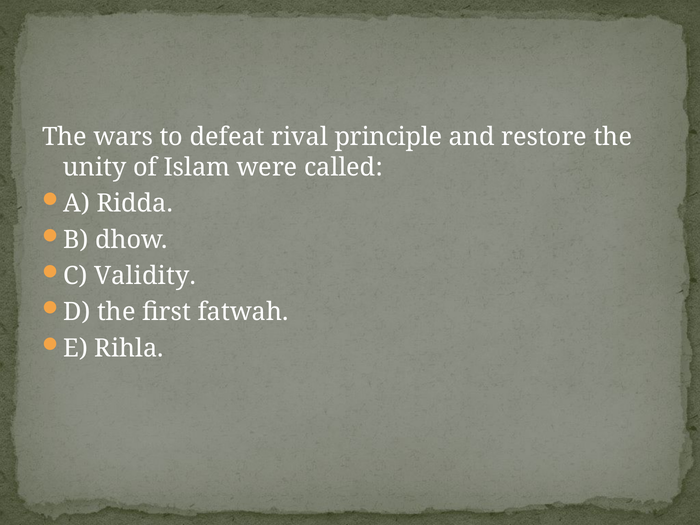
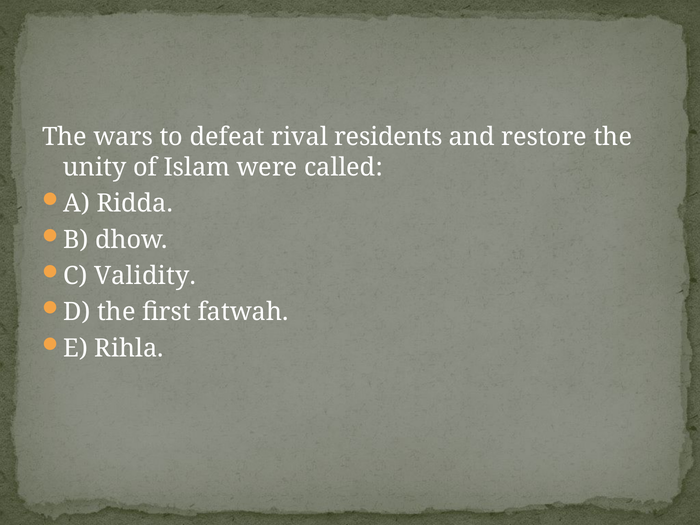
principle: principle -> residents
